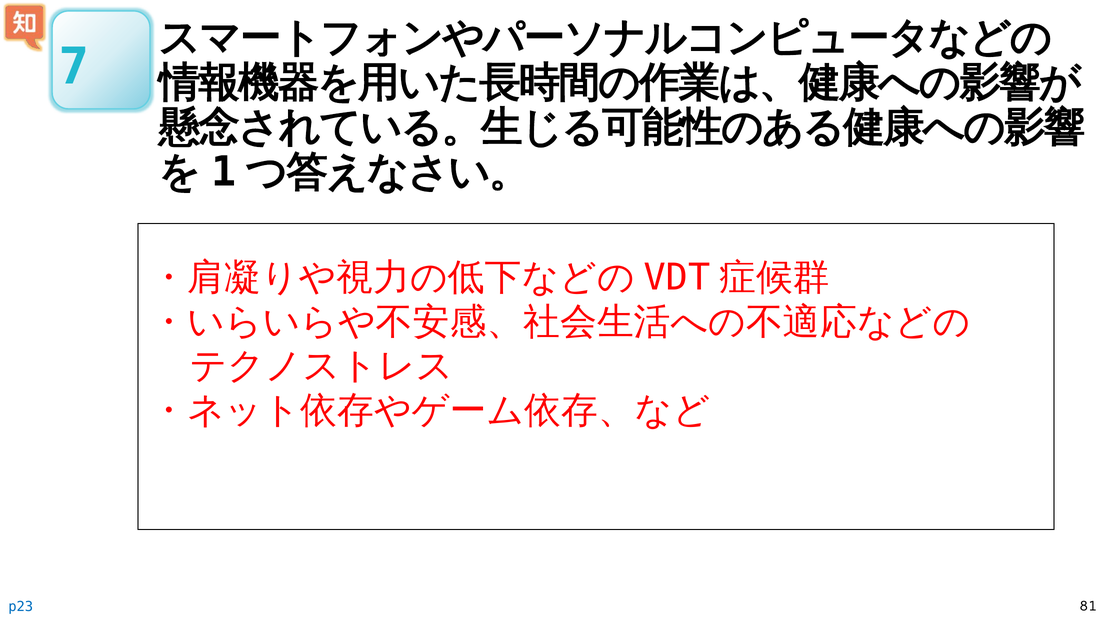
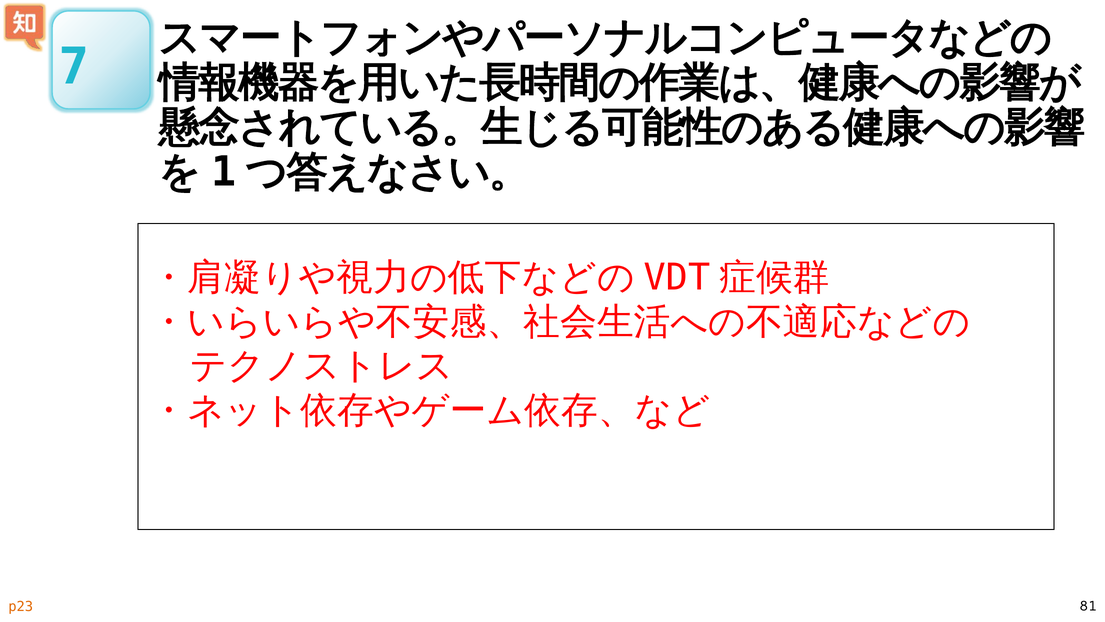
p23 colour: blue -> orange
